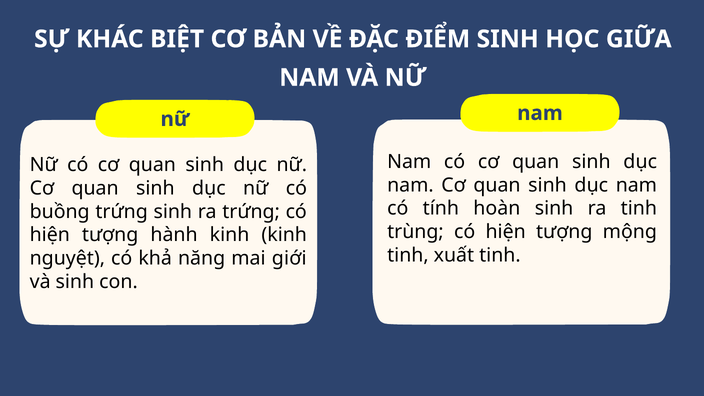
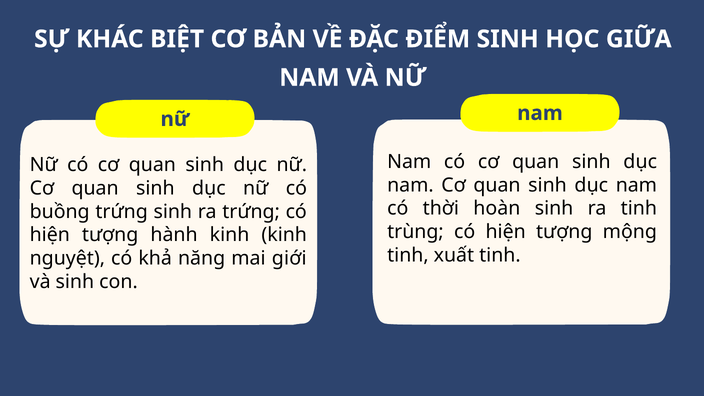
tính: tính -> thời
